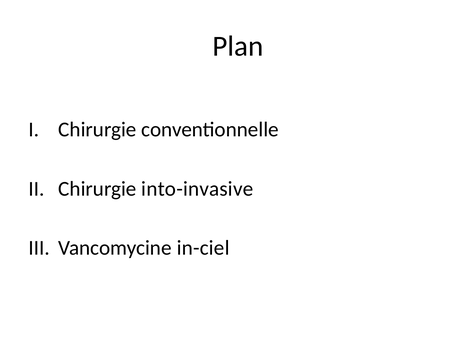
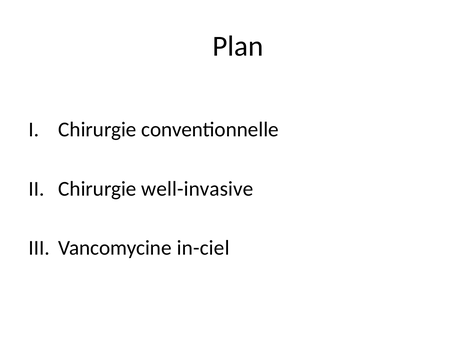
into-invasive: into-invasive -> well-invasive
